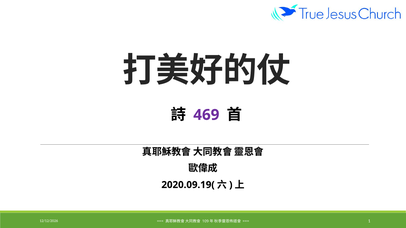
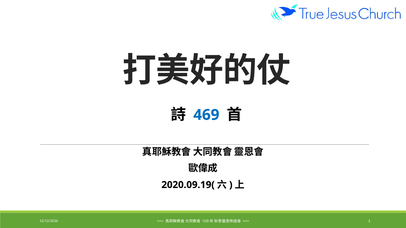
469 colour: purple -> blue
